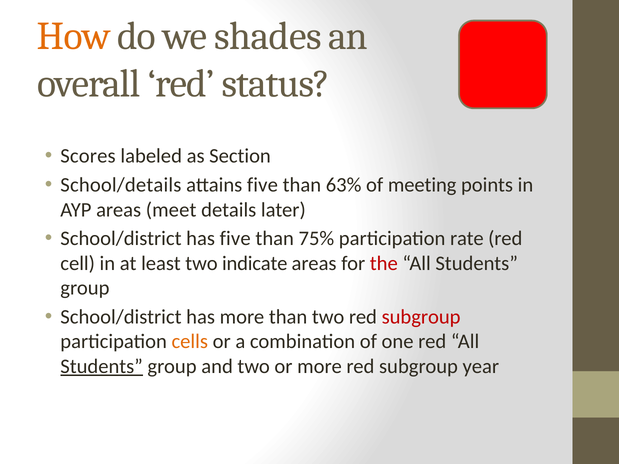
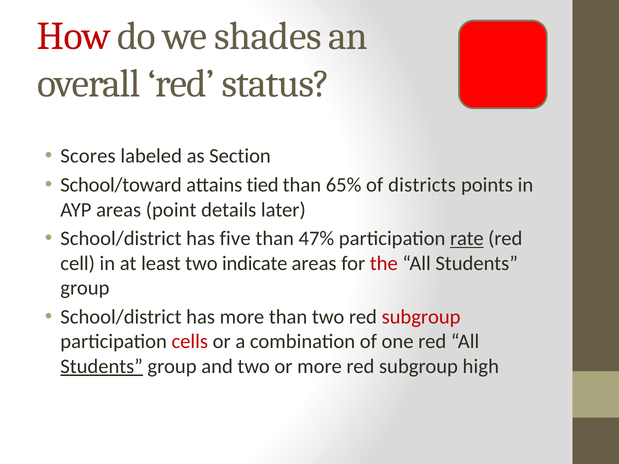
How colour: orange -> red
School/details: School/details -> School/toward
attains five: five -> tied
63%: 63% -> 65%
meeting: meeting -> districts
meet: meet -> point
75%: 75% -> 47%
rate underline: none -> present
cells colour: orange -> red
year: year -> high
